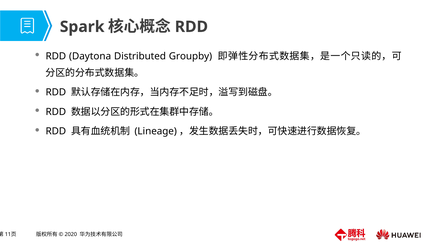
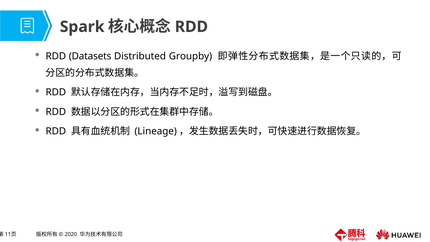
Daytona: Daytona -> Datasets
